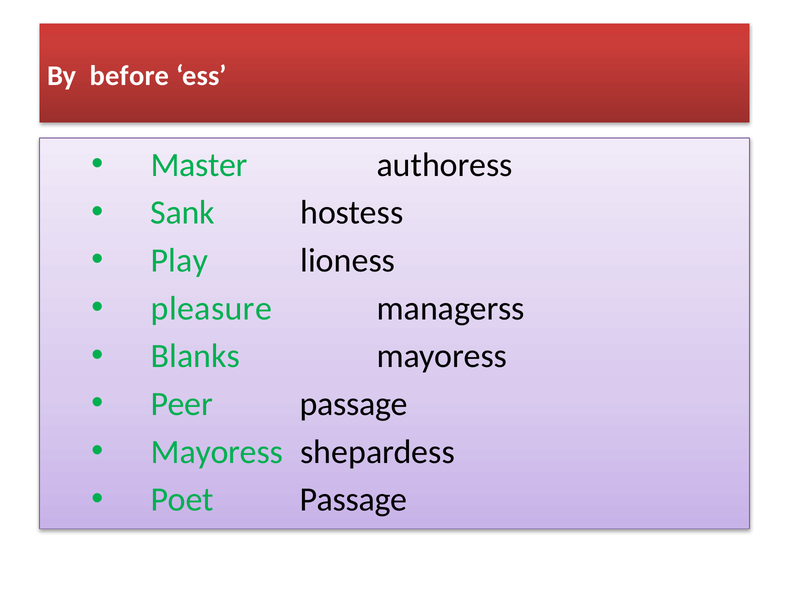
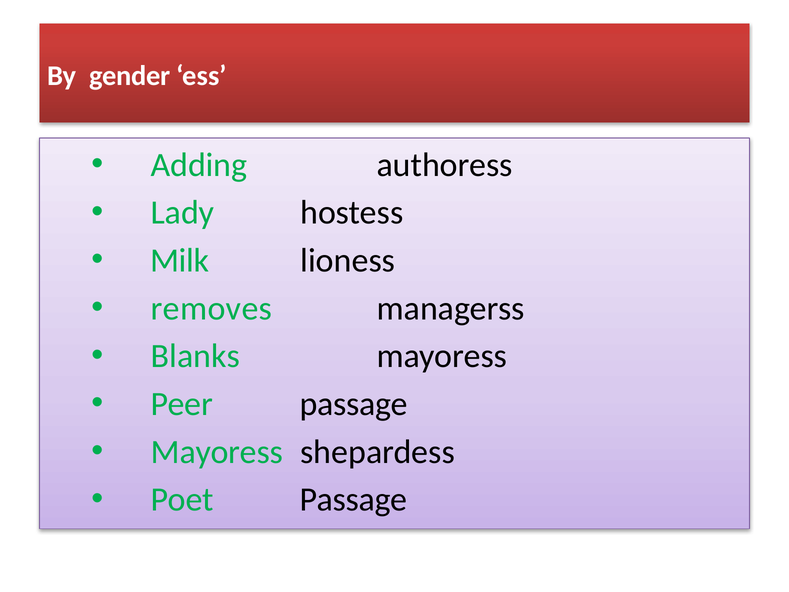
before: before -> gender
Master: Master -> Adding
Sank: Sank -> Lady
Play: Play -> Milk
pleasure: pleasure -> removes
